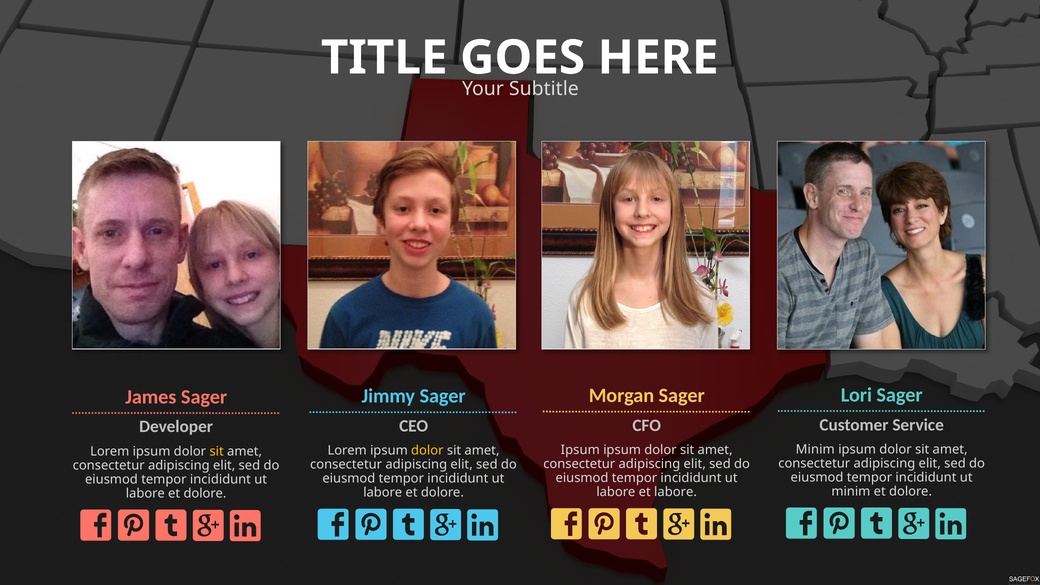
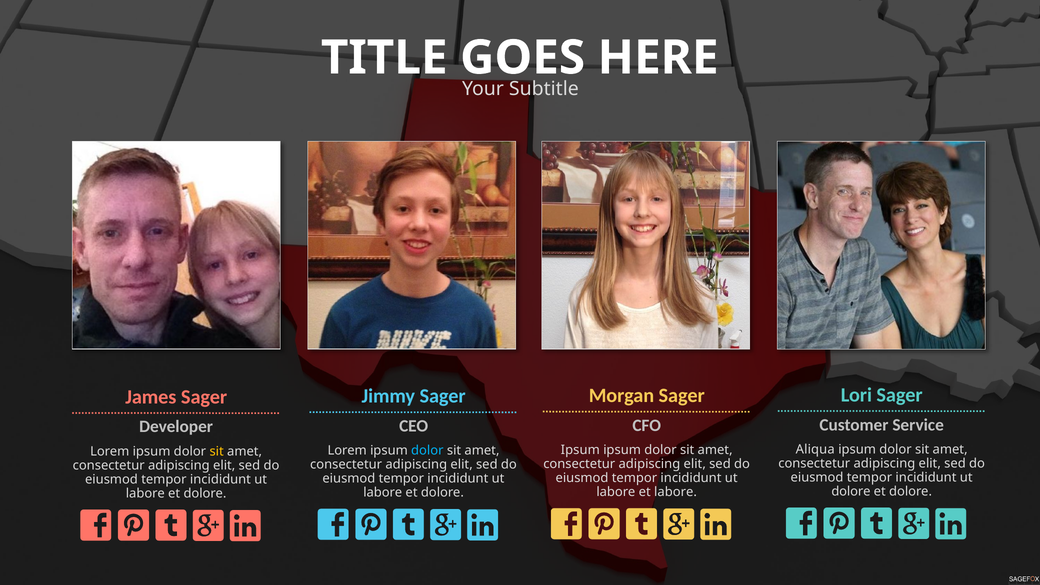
Minim at (815, 449): Minim -> Aliqua
dolor at (427, 450) colour: yellow -> light blue
minim at (851, 491): minim -> dolore
